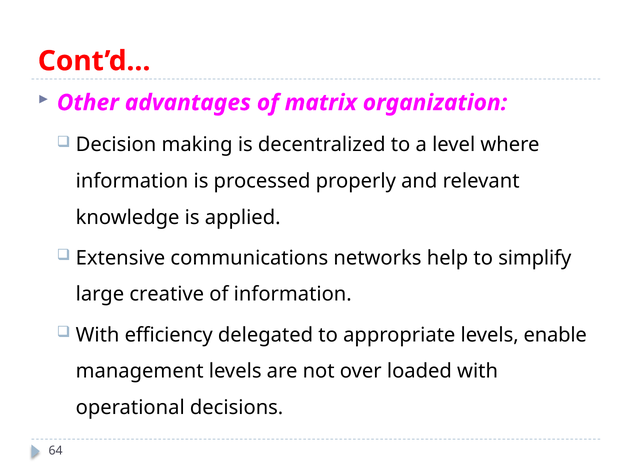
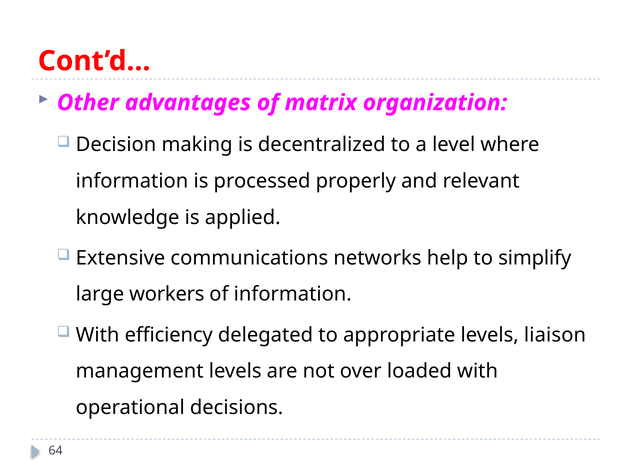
creative: creative -> workers
enable: enable -> liaison
